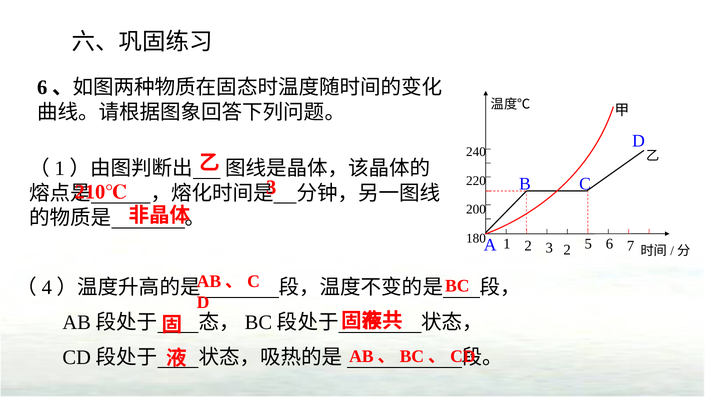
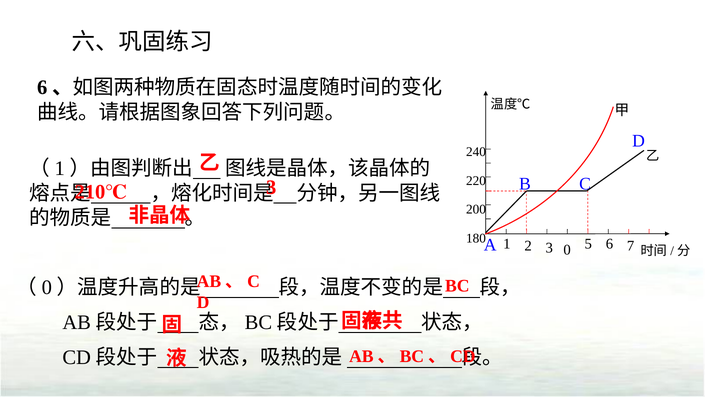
3 2: 2 -> 0
4 at (47, 287): 4 -> 0
